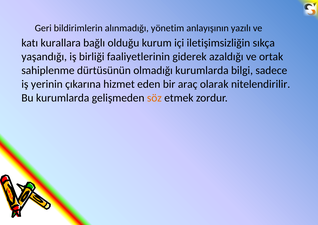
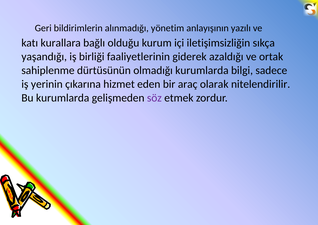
söz colour: orange -> purple
